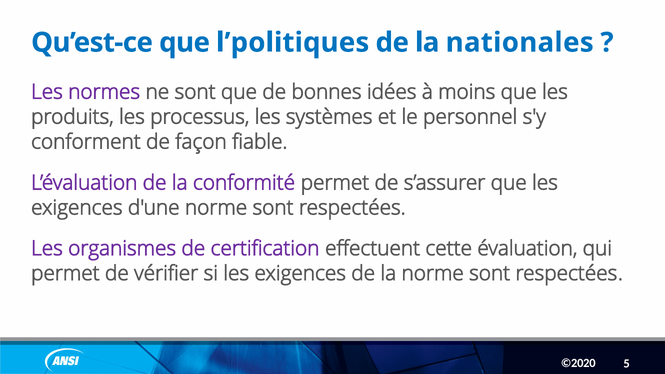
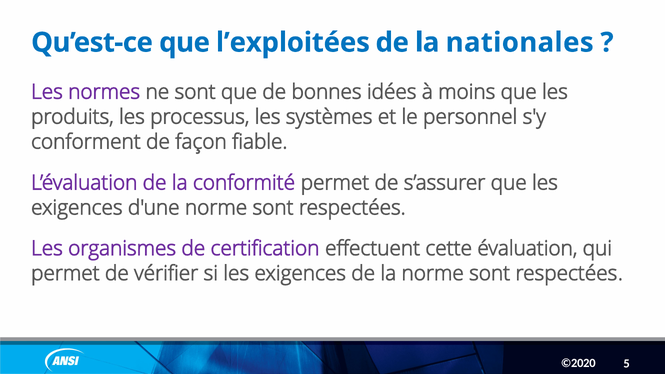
l’politiques: l’politiques -> l’exploitées
